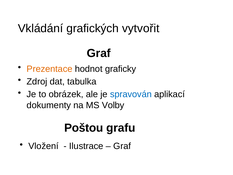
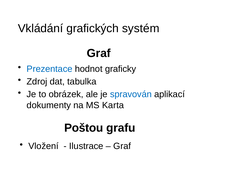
vytvořit: vytvořit -> systém
Prezentace colour: orange -> blue
Volby: Volby -> Karta
